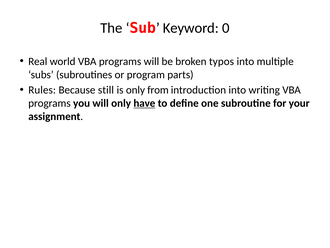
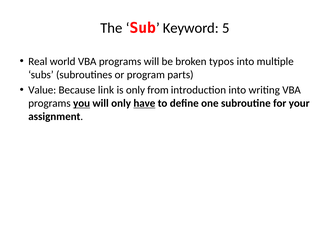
0: 0 -> 5
Rules: Rules -> Value
still: still -> link
you underline: none -> present
